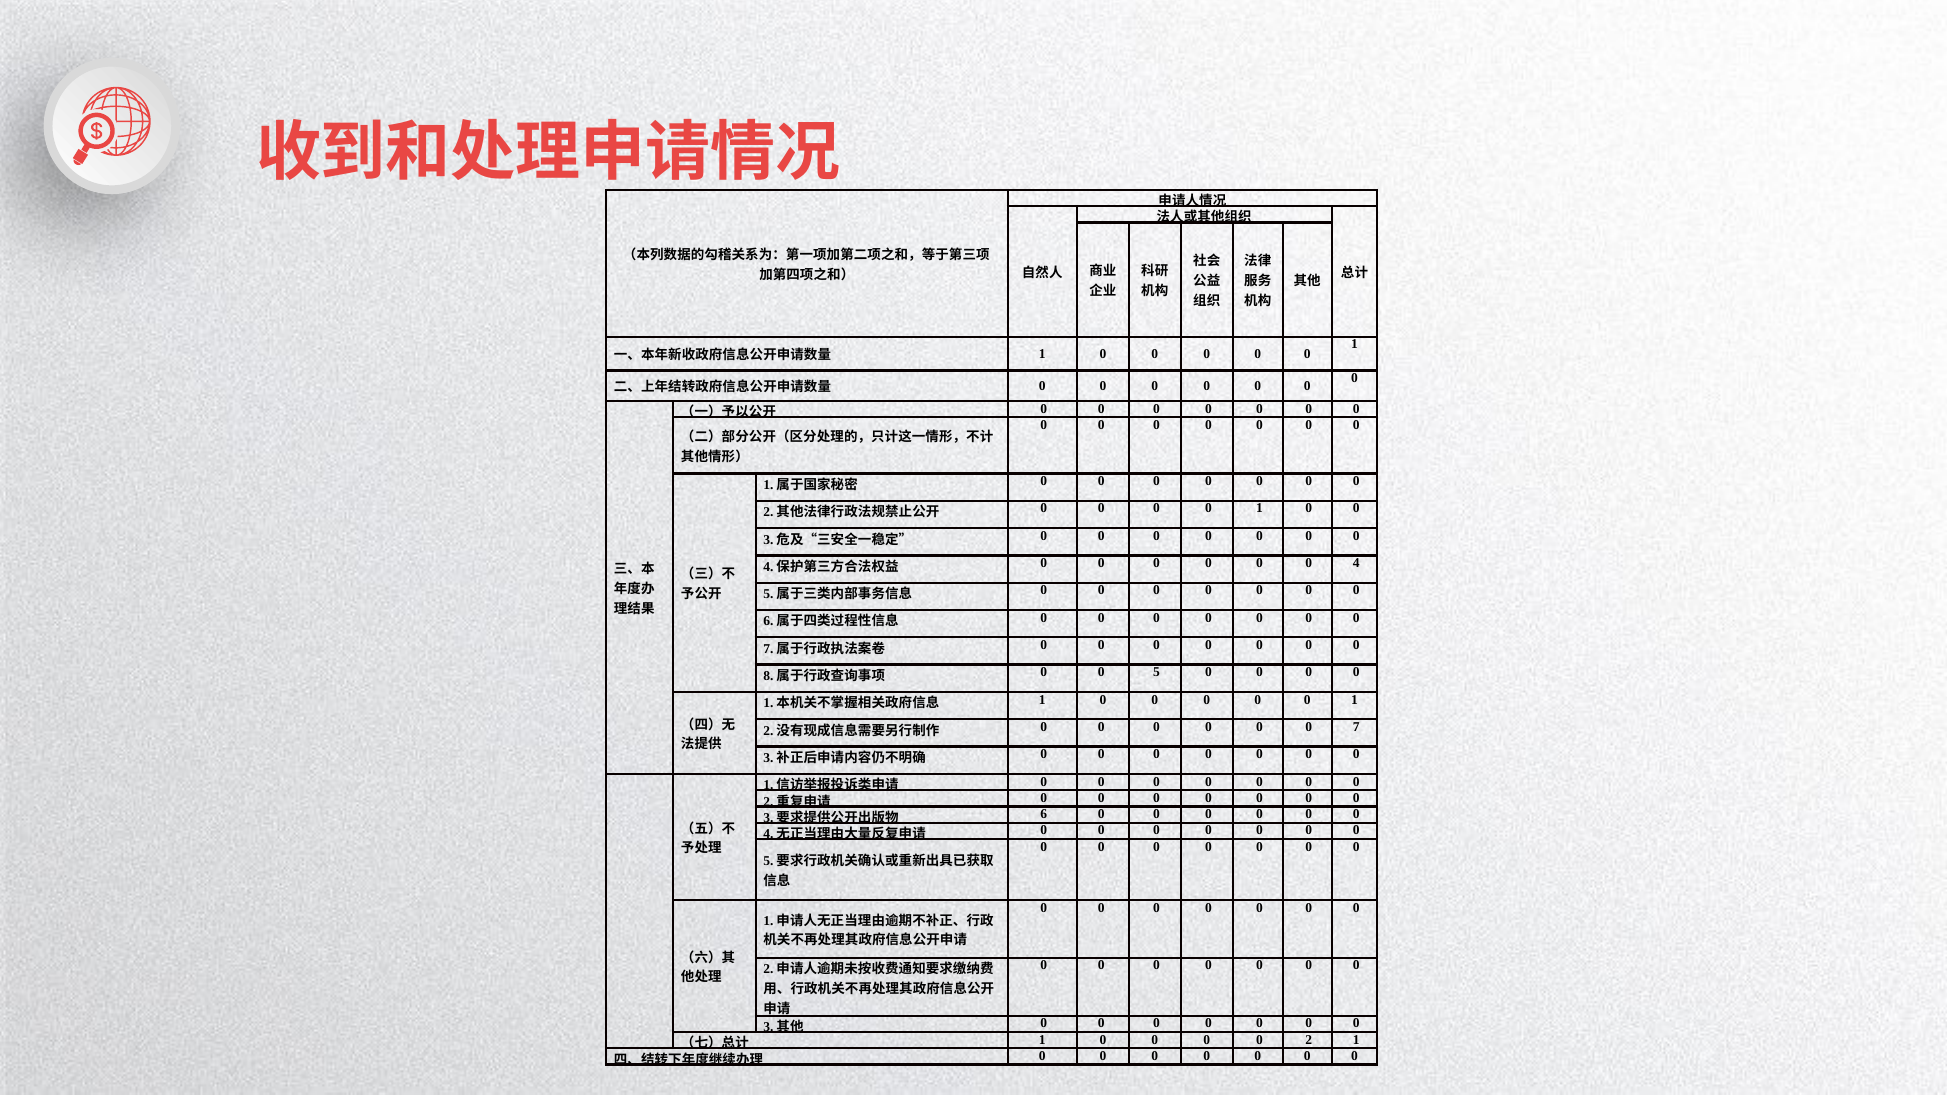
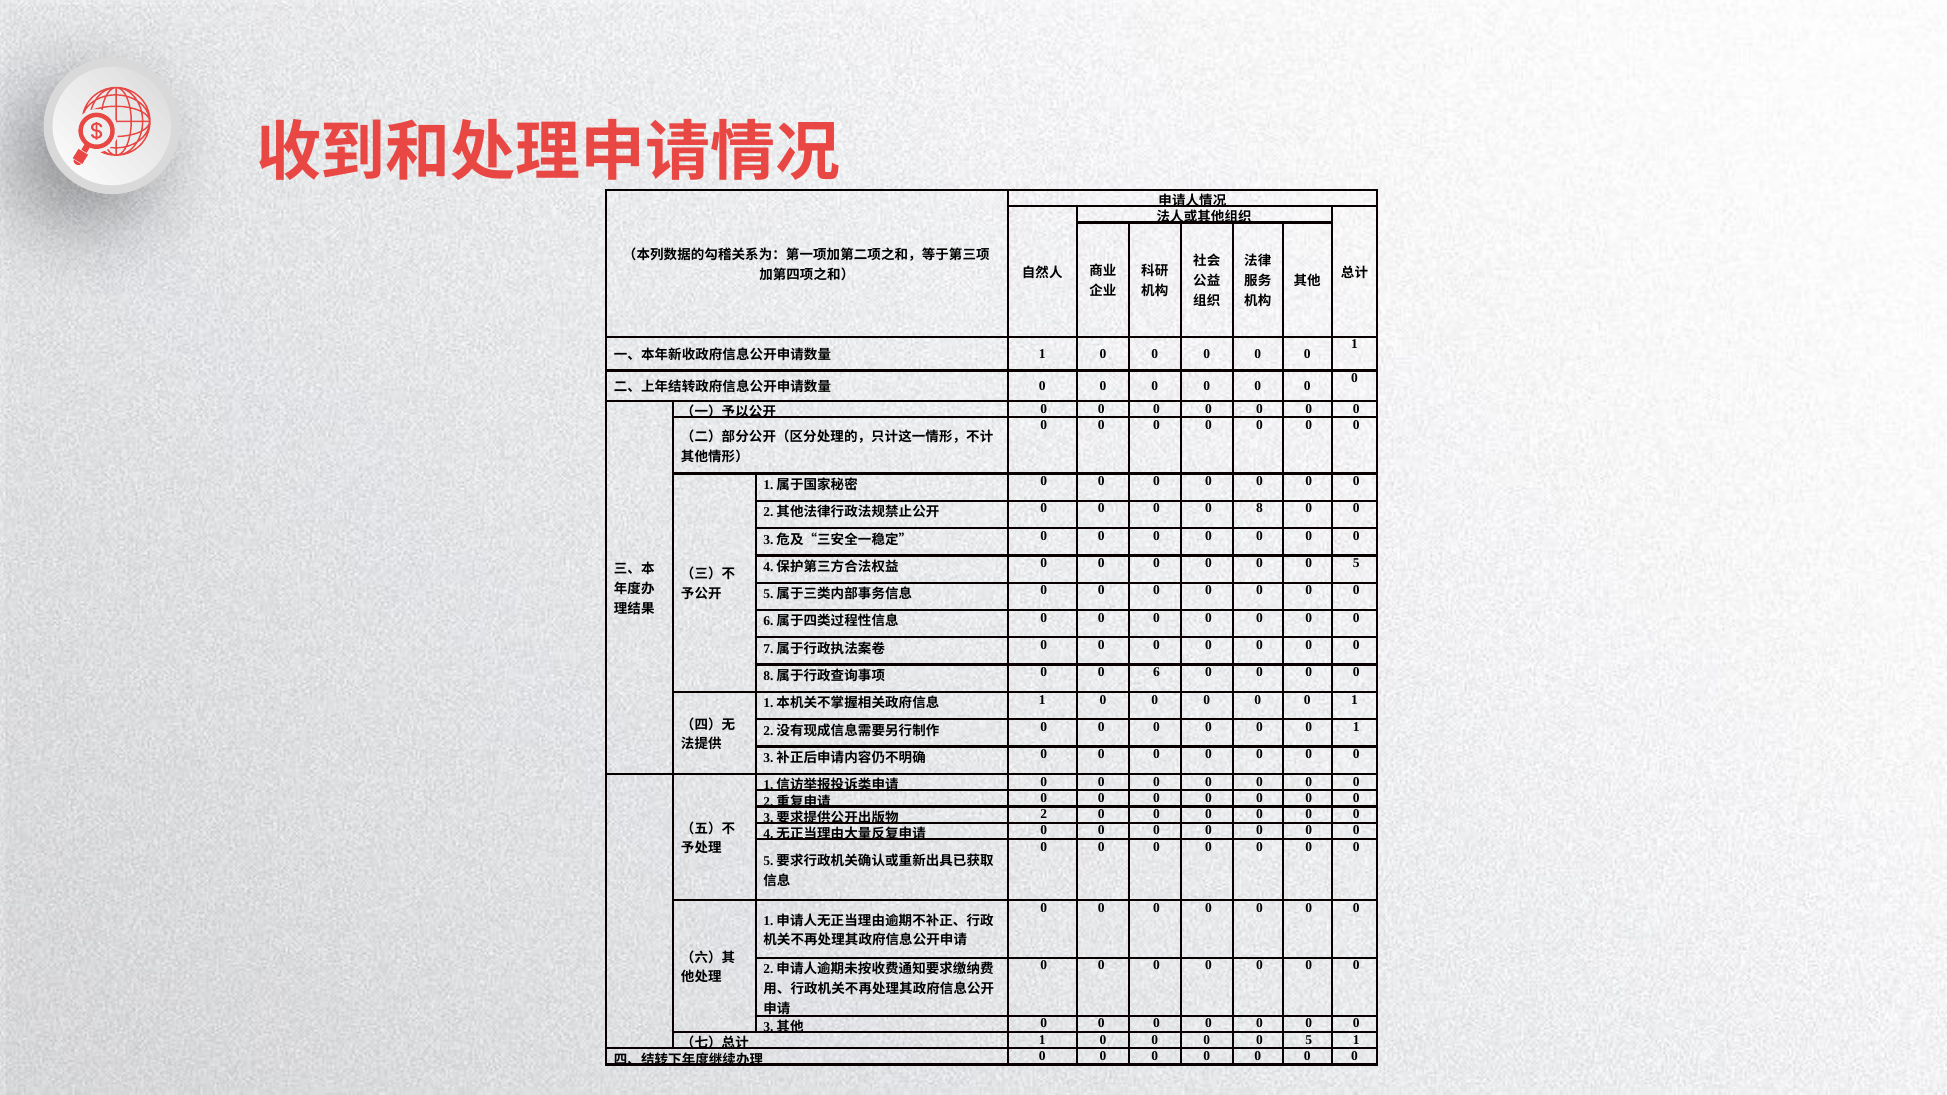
1 at (1259, 509): 1 -> 8
4 at (1356, 563): 4 -> 5
5: 5 -> 6
7 at (1356, 727): 7 -> 1
6: 6 -> 2
2 at (1309, 1040): 2 -> 5
